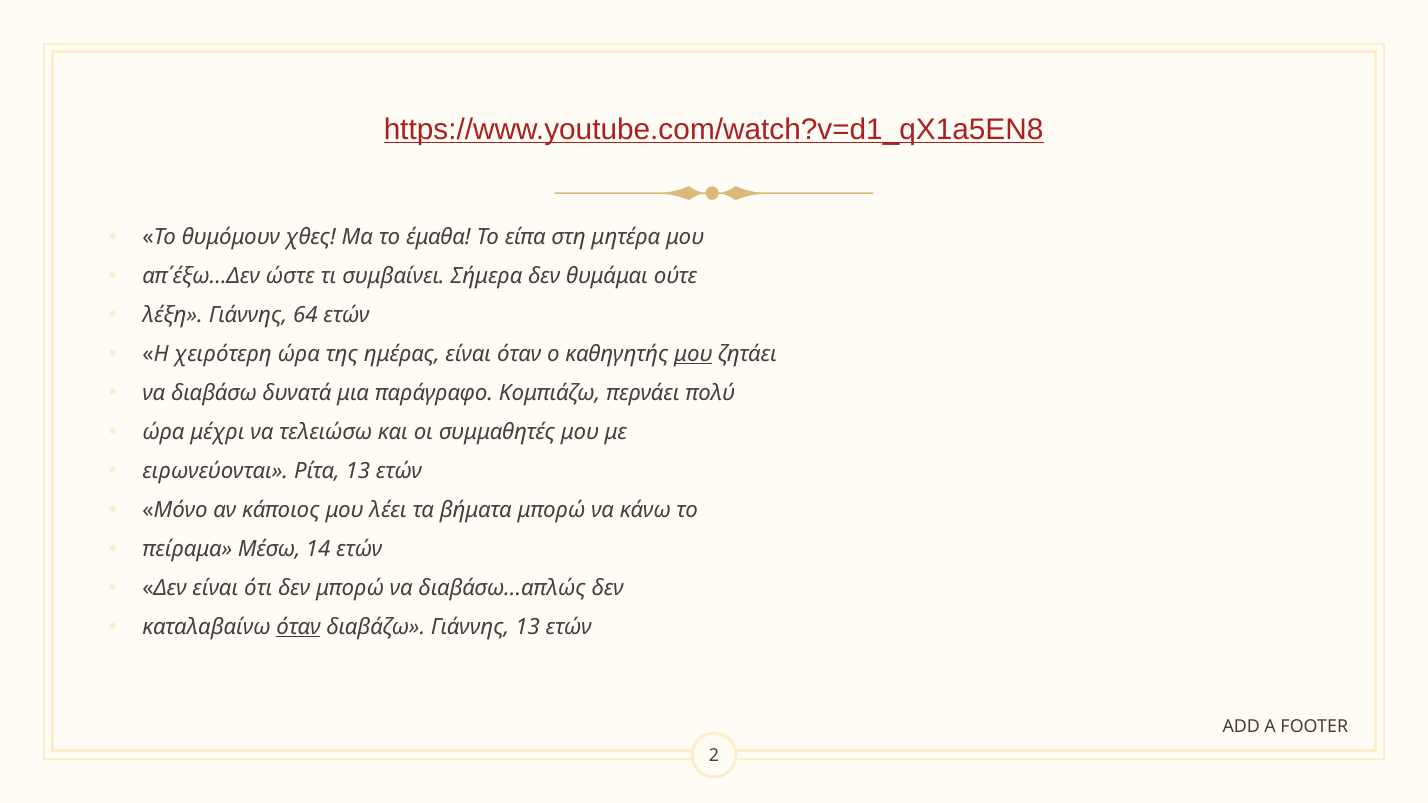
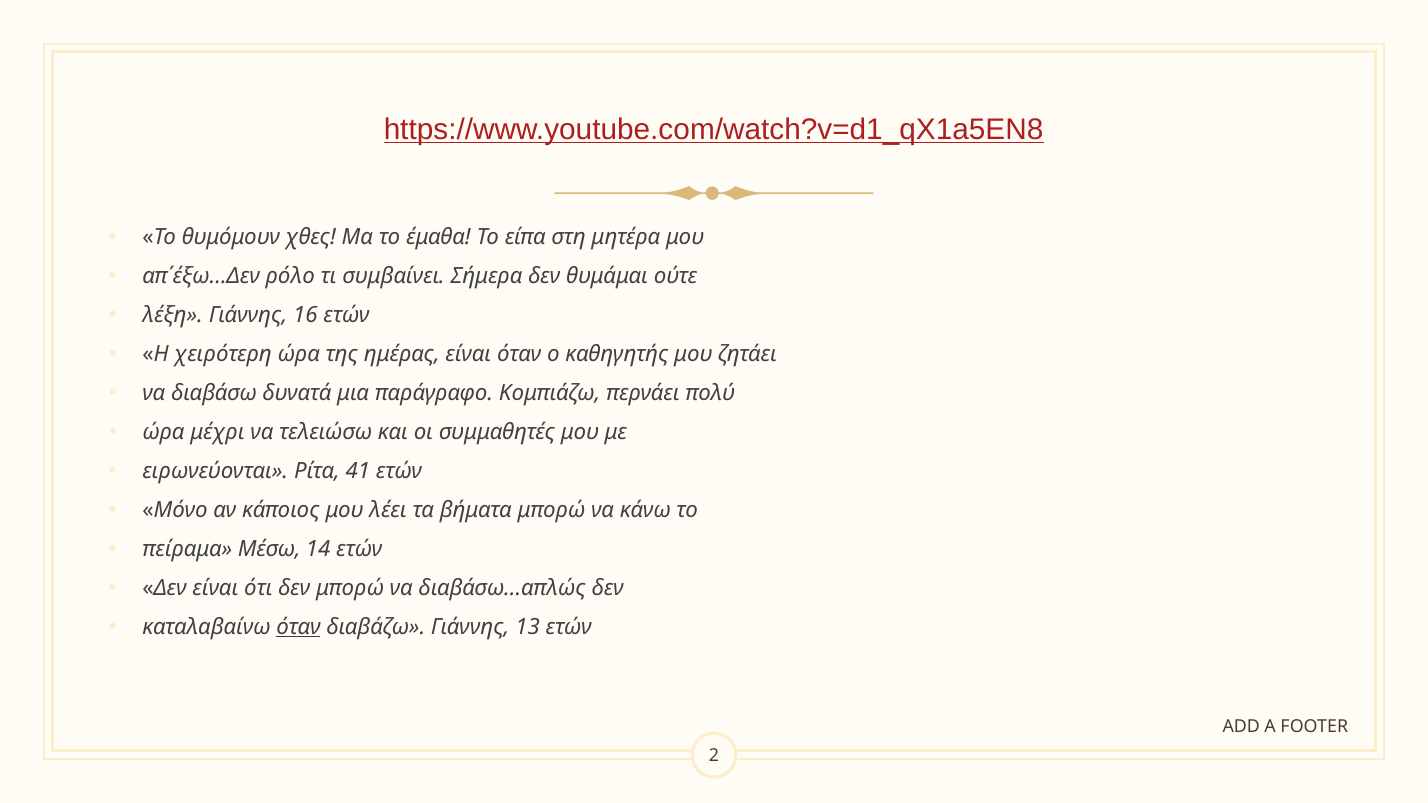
ώστε: ώστε -> ρόλο
64: 64 -> 16
μου at (693, 354) underline: present -> none
Ρίτα 13: 13 -> 41
